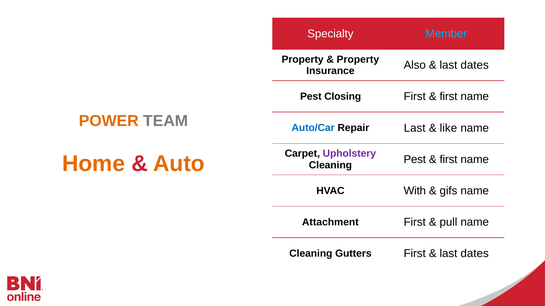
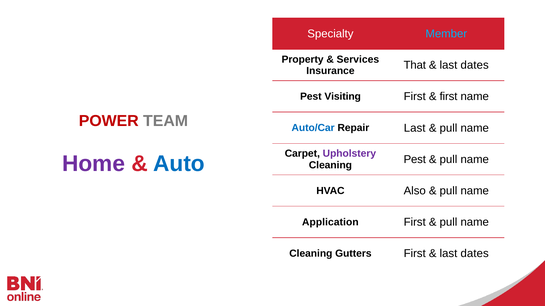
Property at (358, 60): Property -> Services
Also: Also -> That
Closing: Closing -> Visiting
POWER colour: orange -> red
like at (448, 128): like -> pull
Home colour: orange -> purple
Auto colour: orange -> blue
first at (449, 160): first -> pull
With: With -> Also
gifs at (448, 191): gifs -> pull
Attachment: Attachment -> Application
